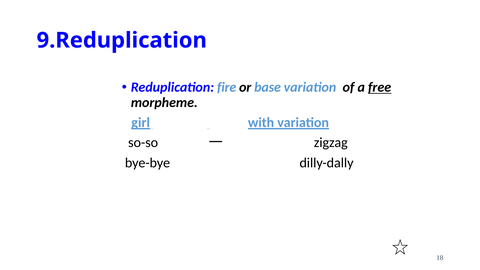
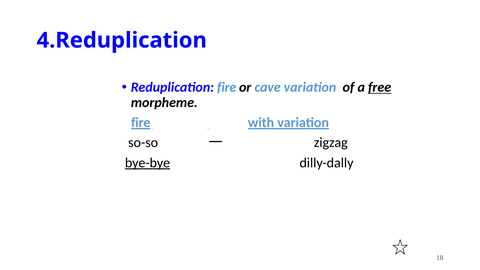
9.Reduplication: 9.Reduplication -> 4.Reduplication
base: base -> cave
girl at (141, 123): girl -> fire
bye-bye underline: none -> present
